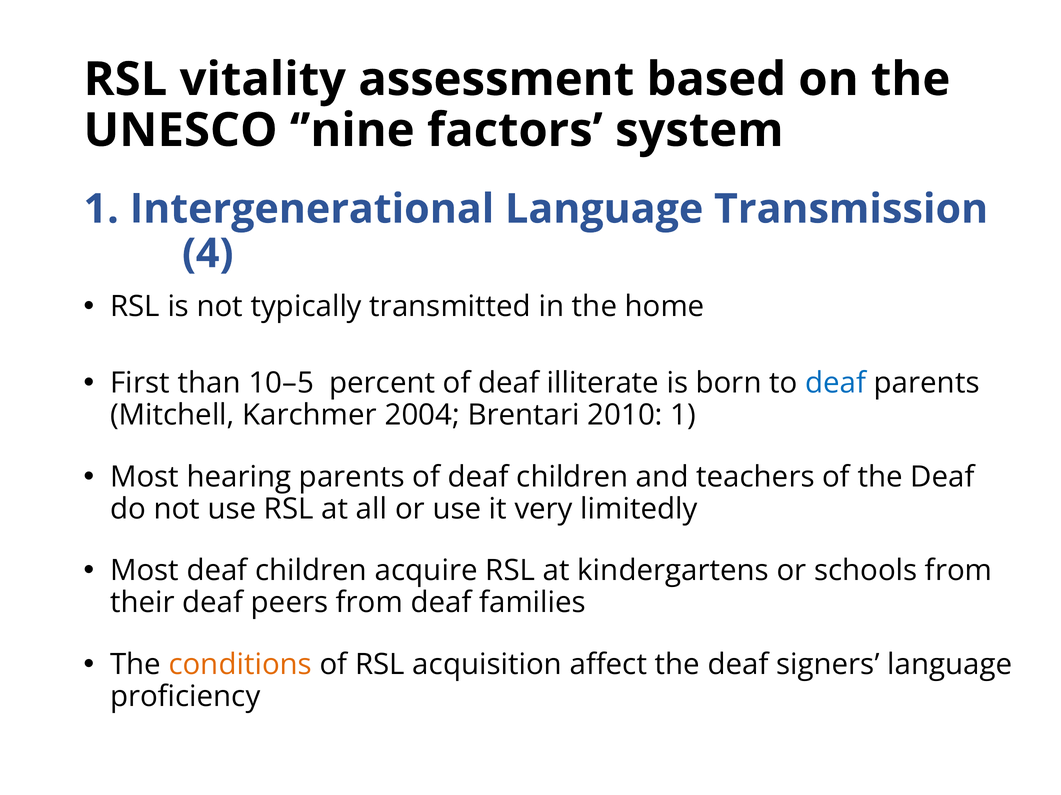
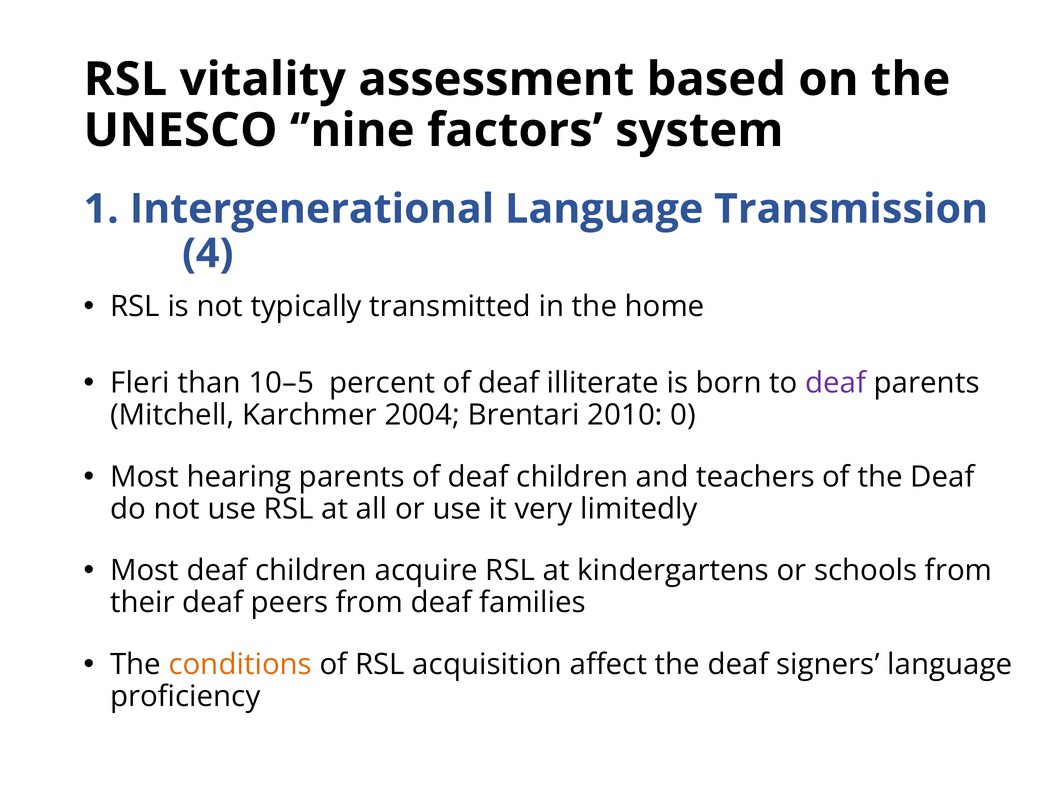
First: First -> Fleri
deaf at (836, 384) colour: blue -> purple
2010 1: 1 -> 0
